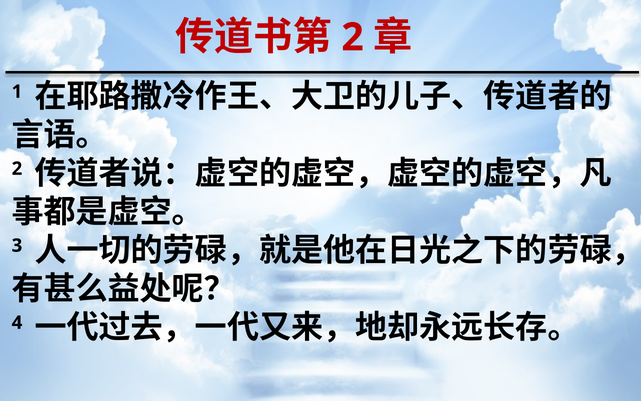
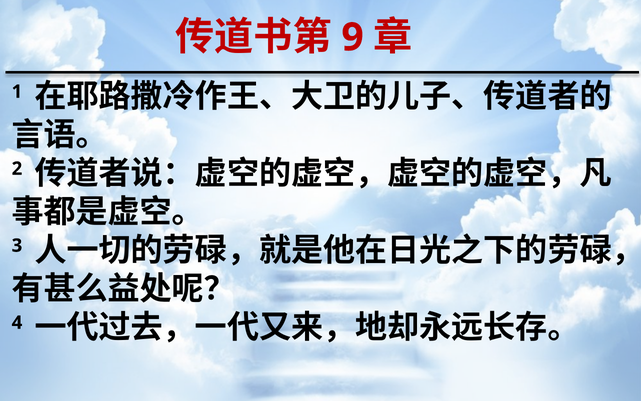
2 at (353, 37): 2 -> 9
